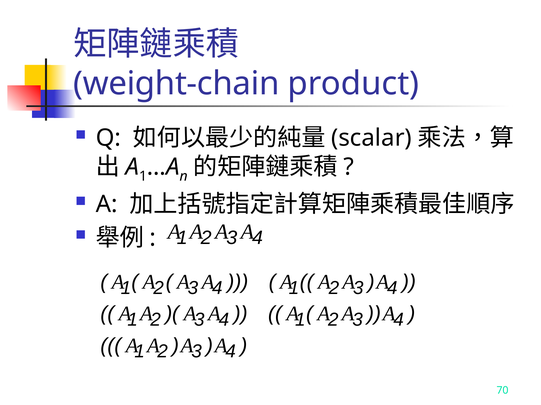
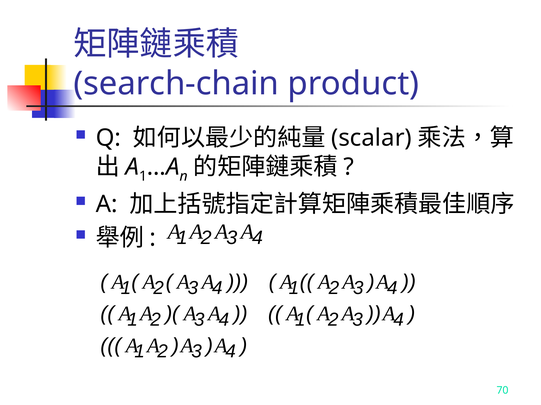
weight-chain: weight-chain -> search-chain
